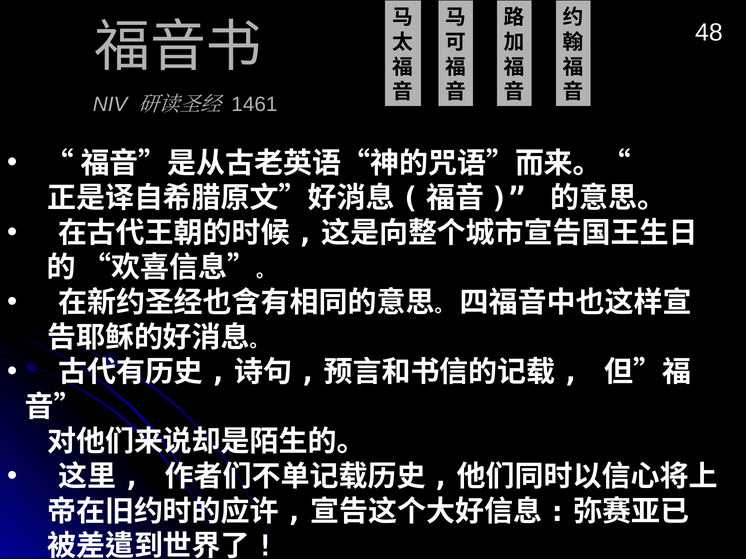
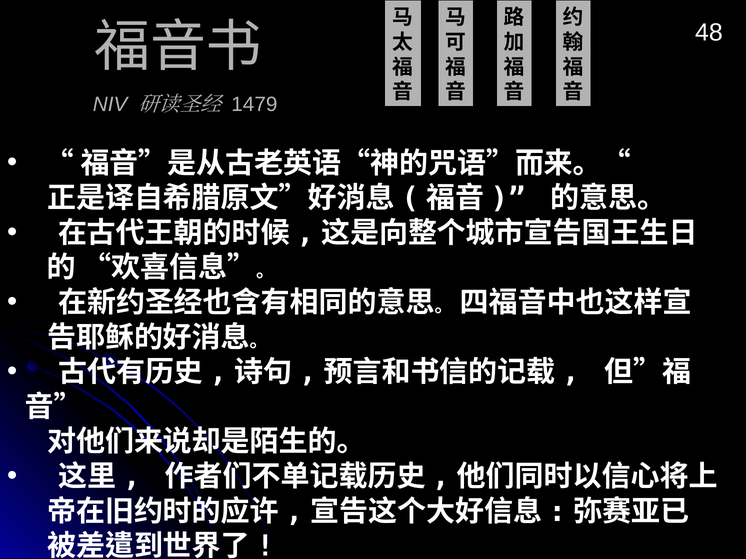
1461: 1461 -> 1479
